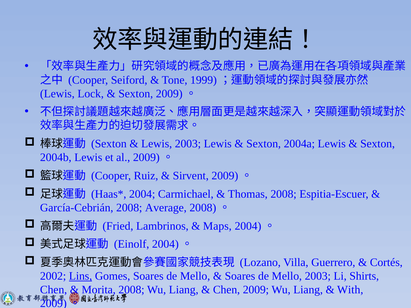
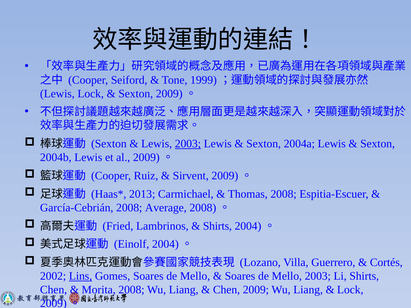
2003 at (188, 144) underline: none -> present
2004: 2004 -> 2013
Maps at (217, 226): Maps -> Shirts
With at (350, 290): With -> Lock
